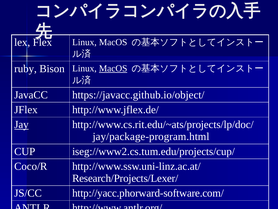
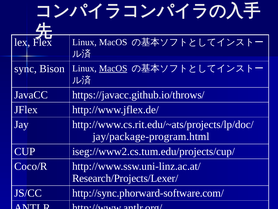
ruby: ruby -> sync
https://javacc.github.io/object/: https://javacc.github.io/object/ -> https://javacc.github.io/throws/
Jay underline: present -> none
http://yacc.phorward-software.com/: http://yacc.phorward-software.com/ -> http://sync.phorward-software.com/
